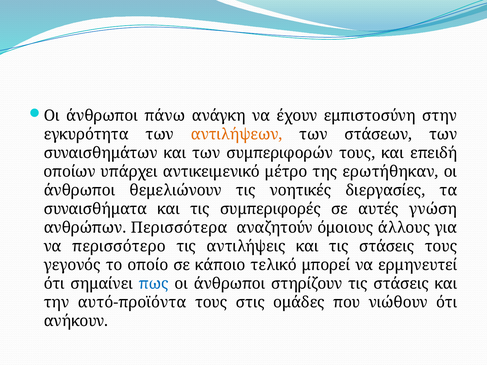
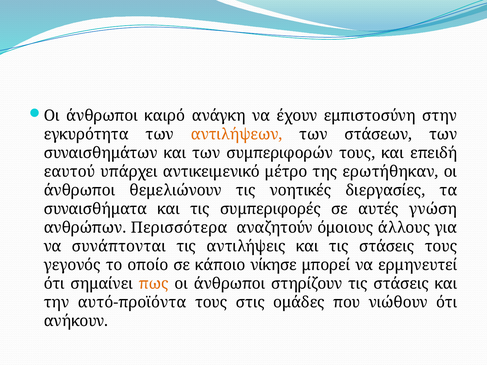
πάνω: πάνω -> καιρό
οποίων: οποίων -> εαυτού
περισσότερο: περισσότερο -> συνάπτονται
τελικό: τελικό -> νίκησε
πως colour: blue -> orange
